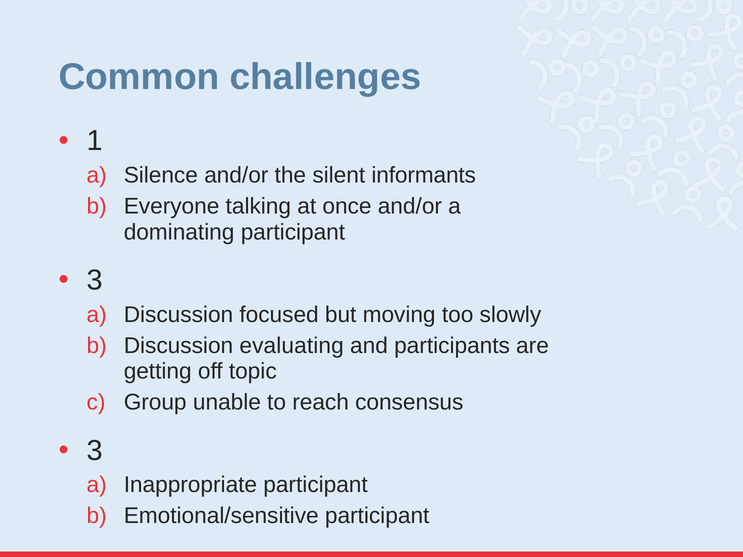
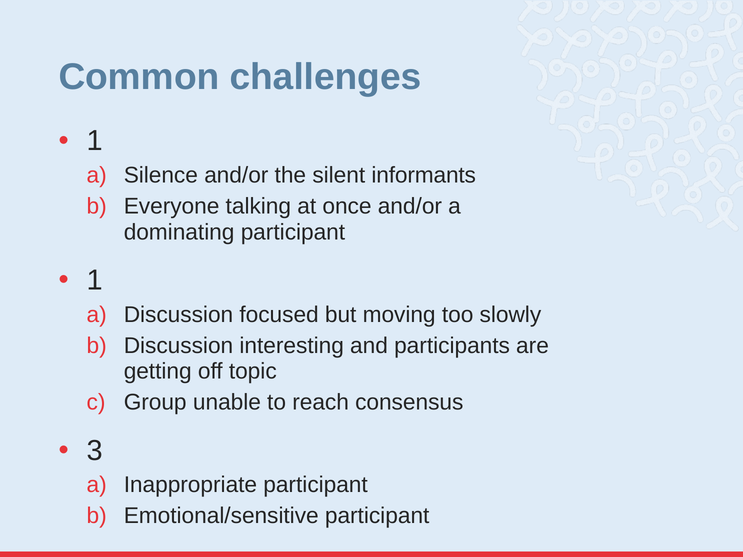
3 at (95, 280): 3 -> 1
evaluating: evaluating -> interesting
